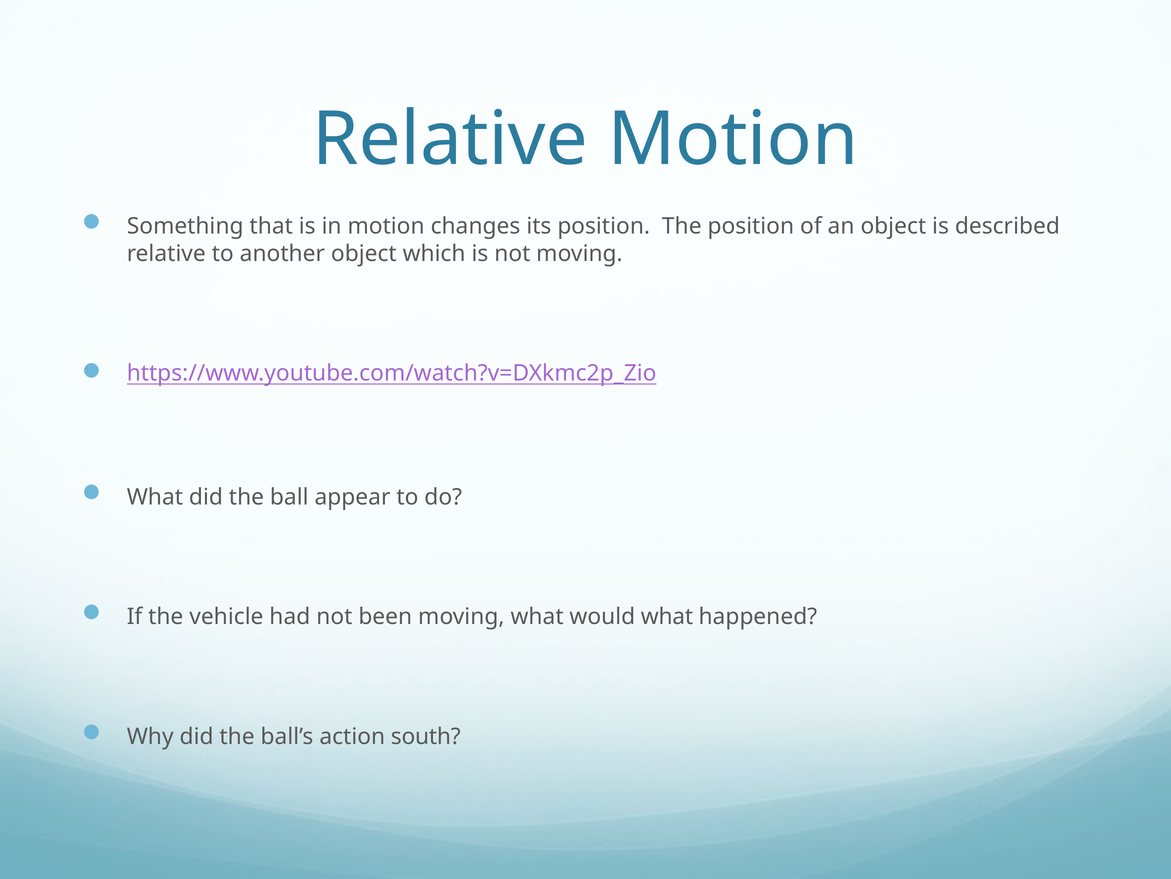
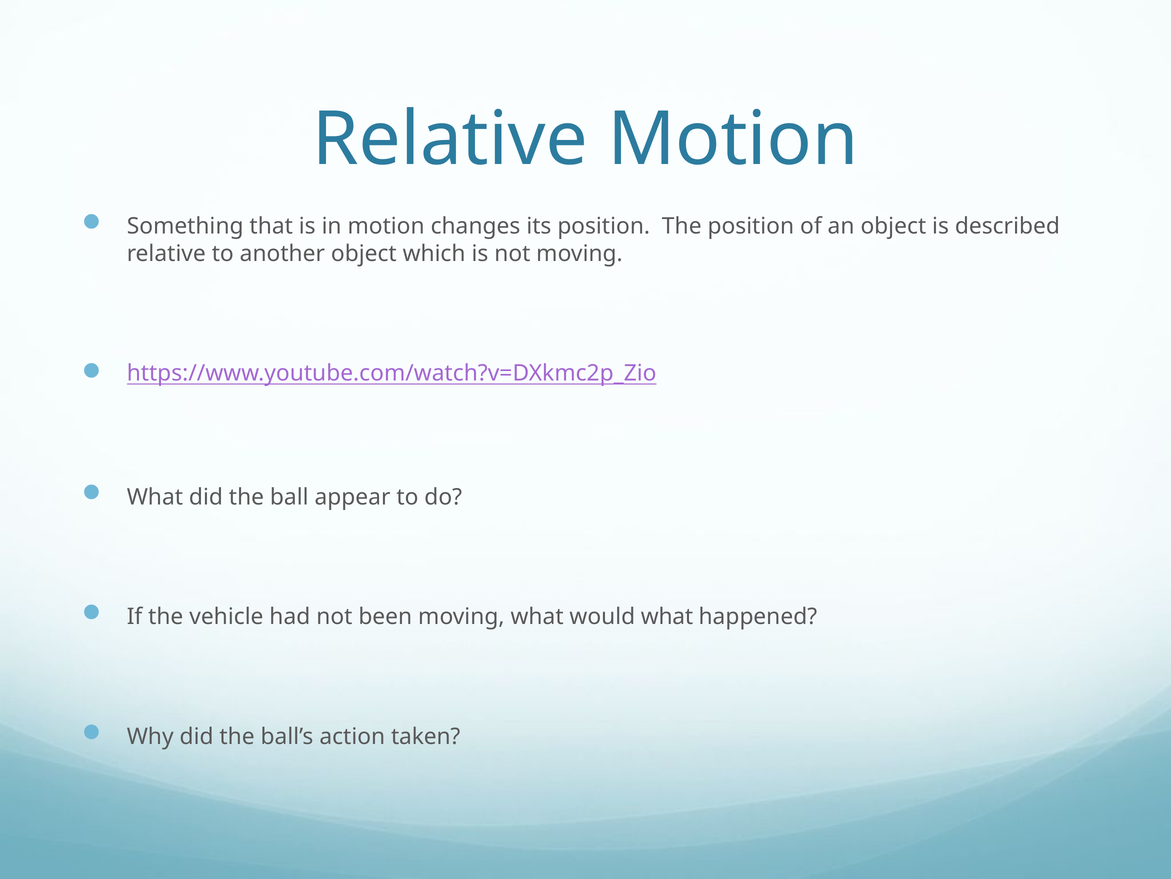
south: south -> taken
